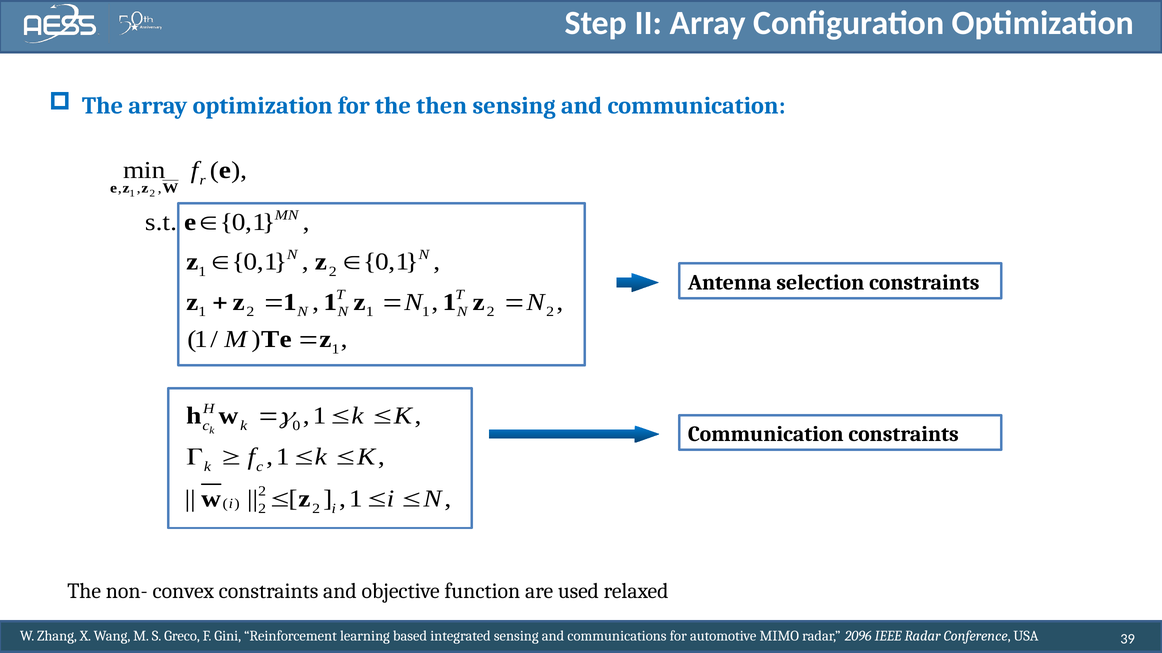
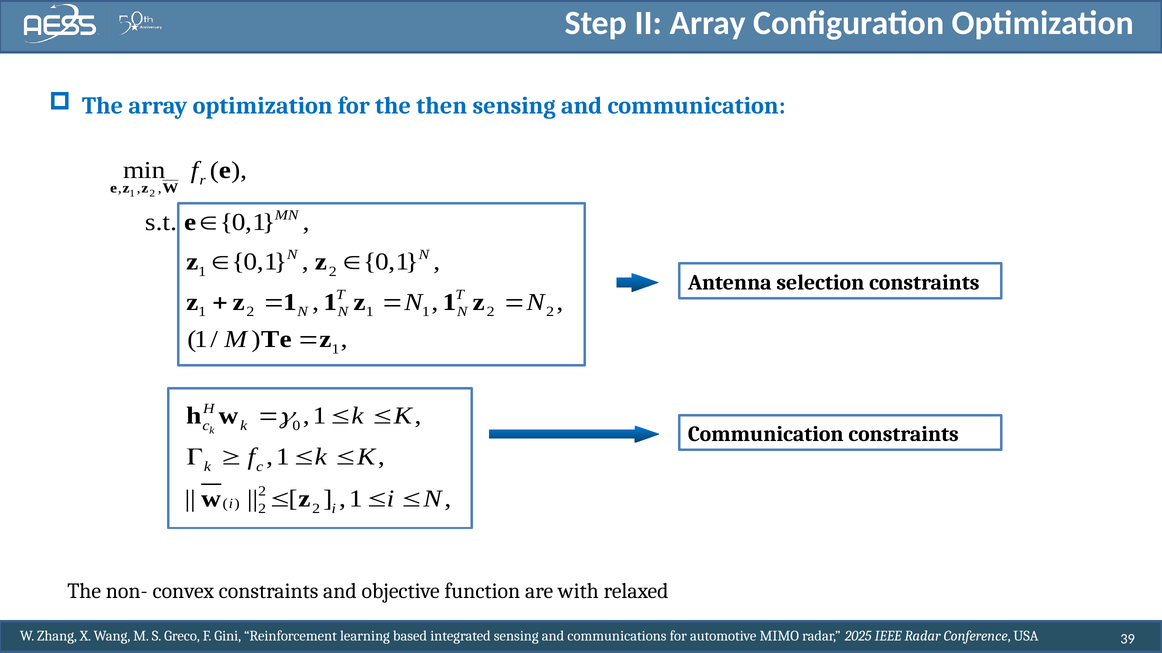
used: used -> with
2096: 2096 -> 2025
